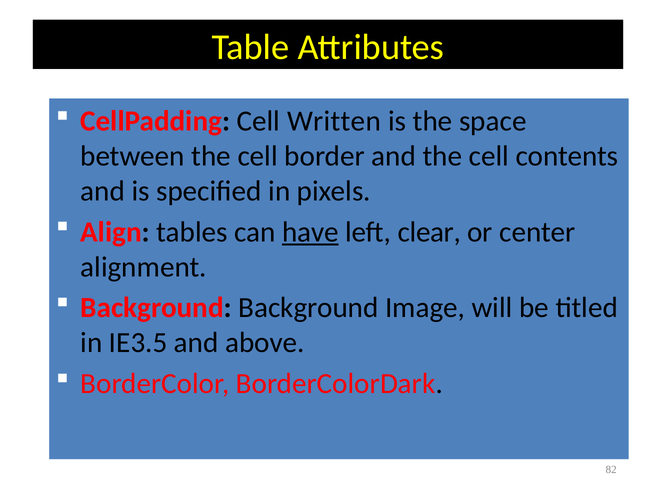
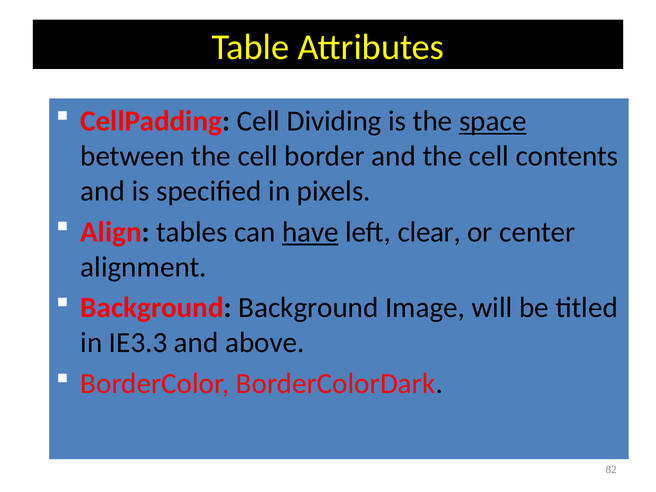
Written: Written -> Dividing
space underline: none -> present
IE3.5: IE3.5 -> IE3.3
